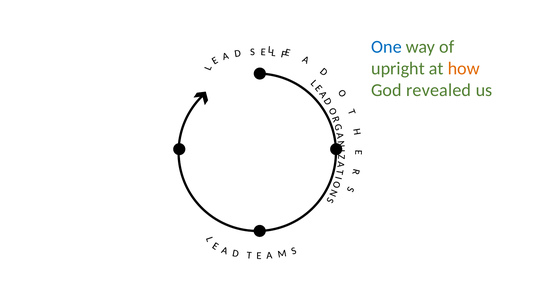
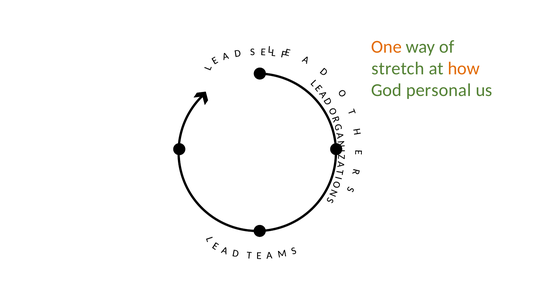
One colour: blue -> orange
upright: upright -> stretch
revealed: revealed -> personal
